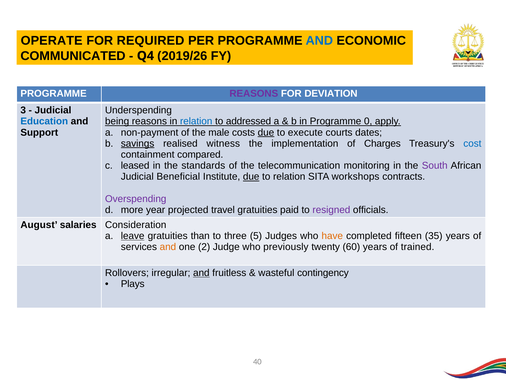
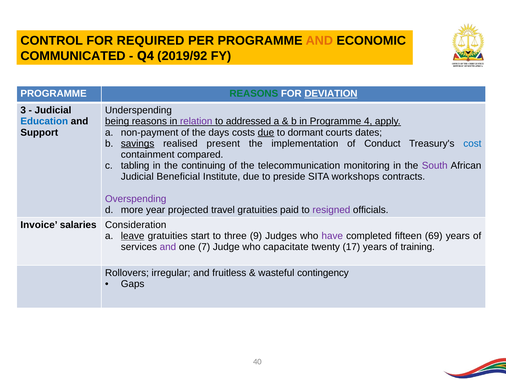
OPERATE: OPERATE -> CONTROL
AND at (319, 41) colour: blue -> orange
2019/26: 2019/26 -> 2019/92
REASONS at (254, 94) colour: purple -> green
DEVIATION underline: none -> present
relation at (196, 121) colour: blue -> purple
0: 0 -> 4
male: male -> days
execute: execute -> dormant
witness: witness -> present
Charges: Charges -> Conduct
leased: leased -> tabling
standards: standards -> continuing
due at (251, 177) underline: present -> none
to relation: relation -> preside
August: August -> Invoice
than: than -> start
5: 5 -> 9
have colour: orange -> purple
35: 35 -> 69
and at (168, 247) colour: orange -> purple
2: 2 -> 7
previously: previously -> capacitate
60: 60 -> 17
trained: trained -> training
and at (201, 273) underline: present -> none
Plays: Plays -> Gaps
